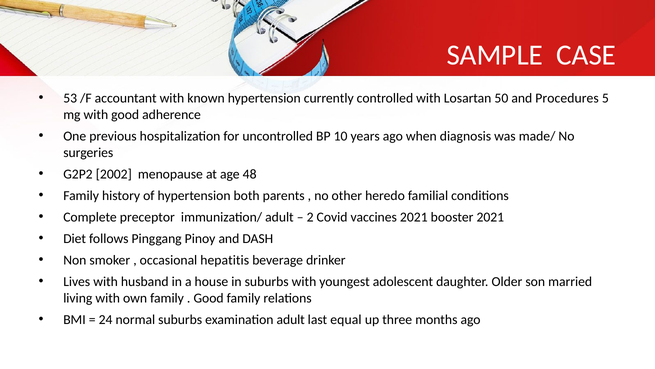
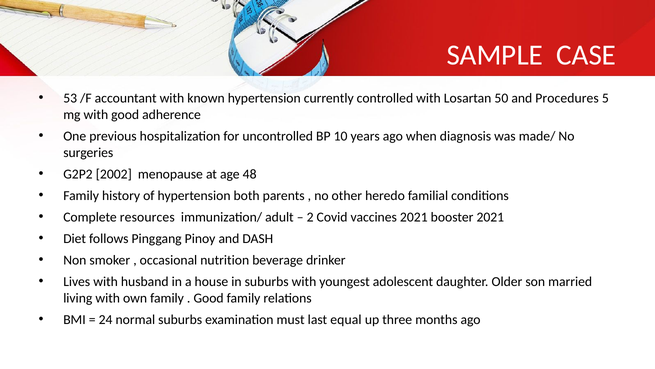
preceptor: preceptor -> resources
hepatitis: hepatitis -> nutrition
examination adult: adult -> must
